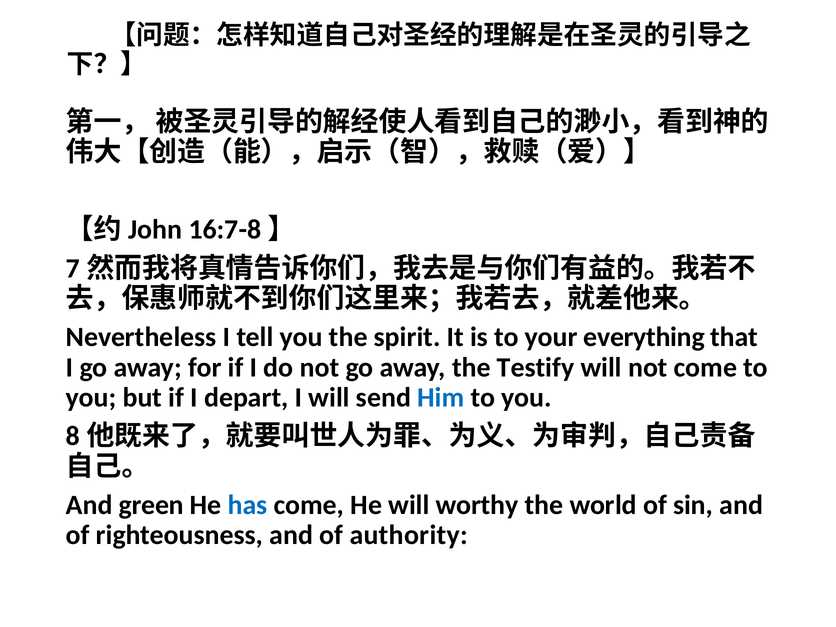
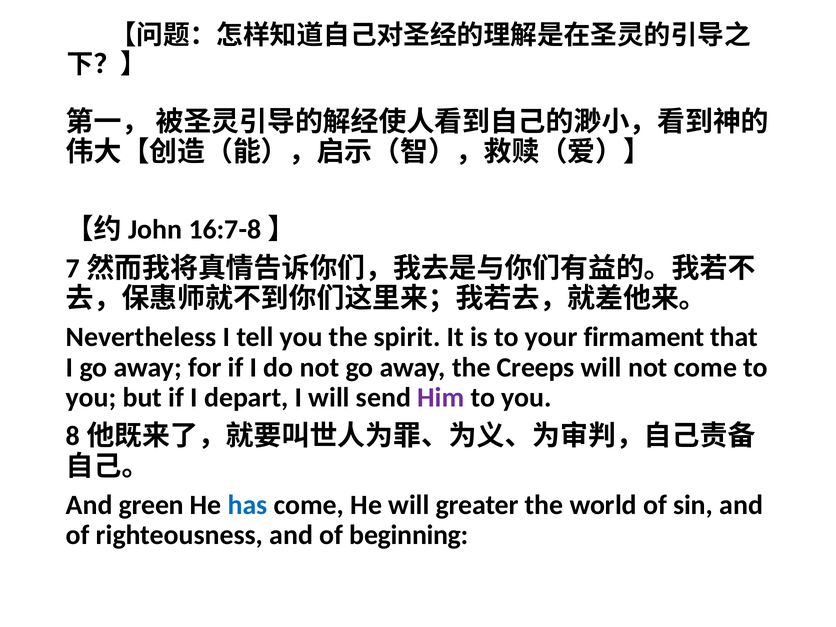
everything: everything -> firmament
Testify: Testify -> Creeps
Him colour: blue -> purple
worthy: worthy -> greater
authority: authority -> beginning
